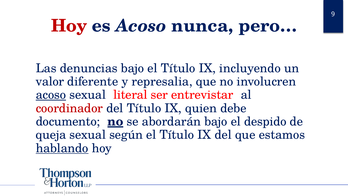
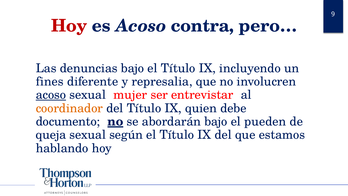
nunca: nunca -> contra
valor: valor -> fines
literal: literal -> mujer
coordinador colour: red -> orange
despido: despido -> pueden
hablando underline: present -> none
